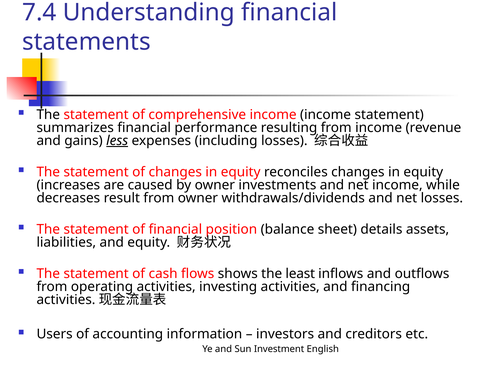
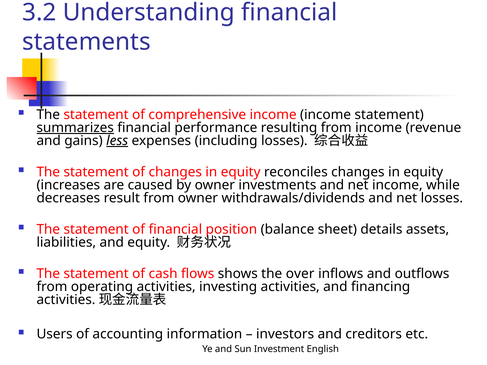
7.4: 7.4 -> 3.2
summarizes underline: none -> present
least: least -> over
